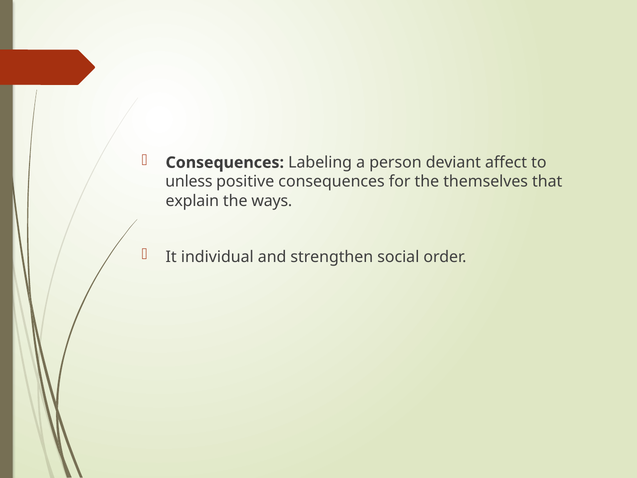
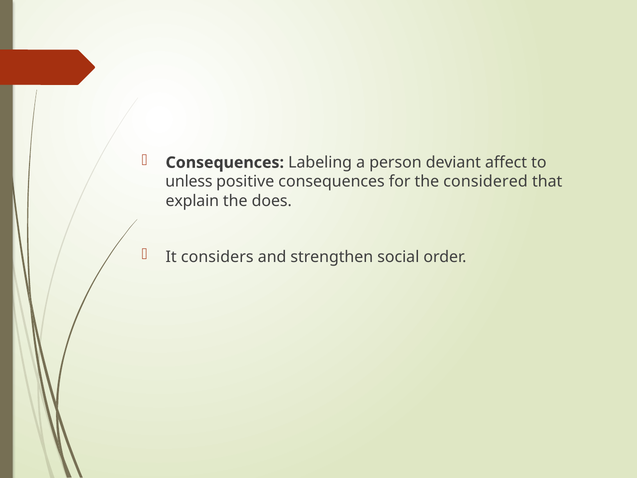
themselves: themselves -> considered
ways: ways -> does
individual: individual -> considers
